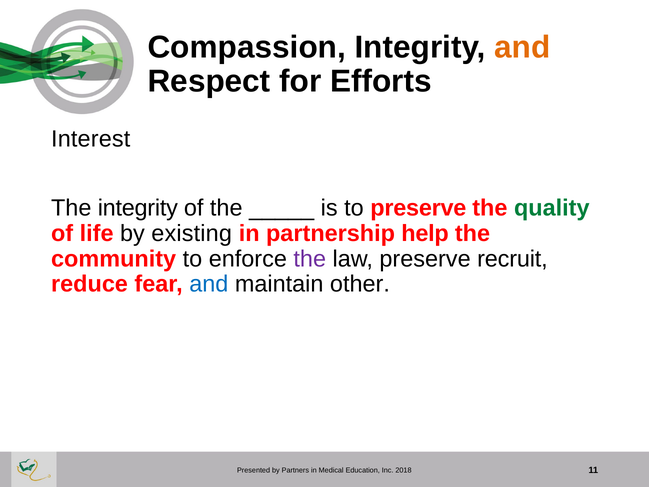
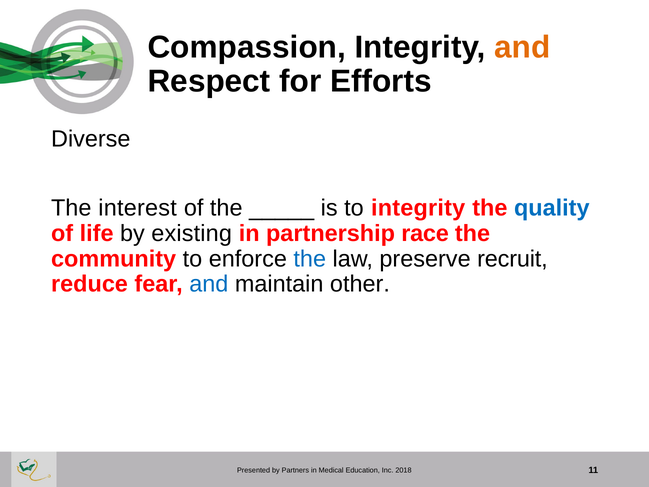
Interest: Interest -> Diverse
The integrity: integrity -> interest
to preserve: preserve -> integrity
quality colour: green -> blue
help: help -> race
the at (310, 259) colour: purple -> blue
